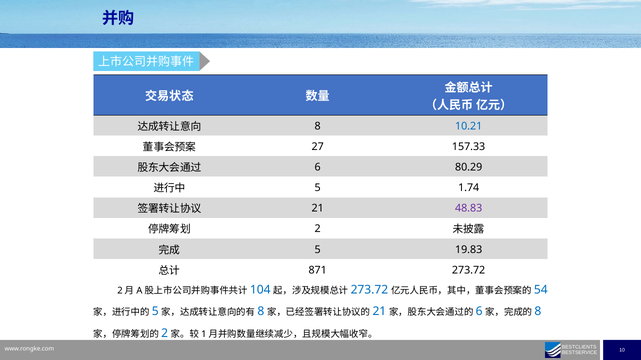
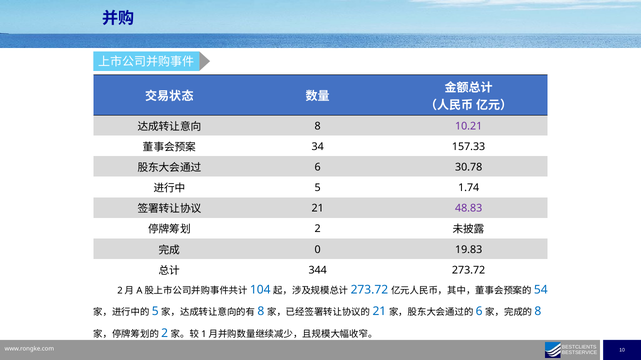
10.21 colour: blue -> purple
27: 27 -> 34
80.29: 80.29 -> 30.78
5 at (318, 250): 5 -> 0
871: 871 -> 344
